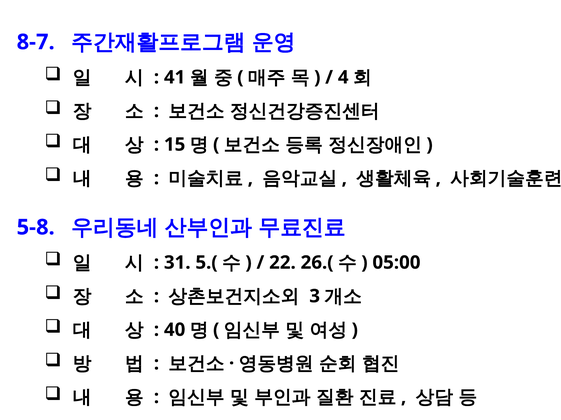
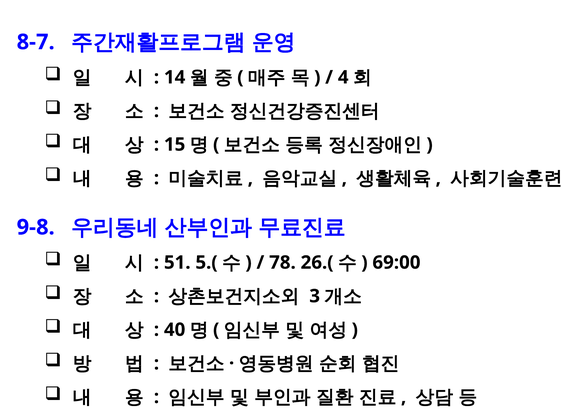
41: 41 -> 14
5-8: 5-8 -> 9-8
31: 31 -> 51
22: 22 -> 78
05:00: 05:00 -> 69:00
